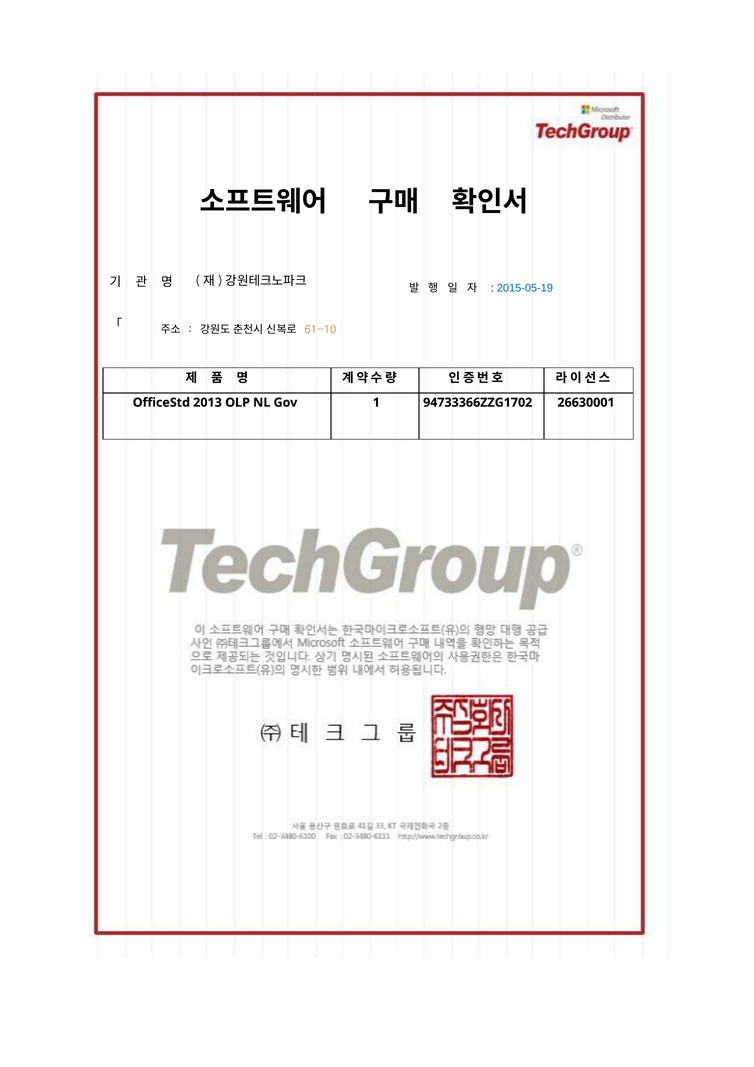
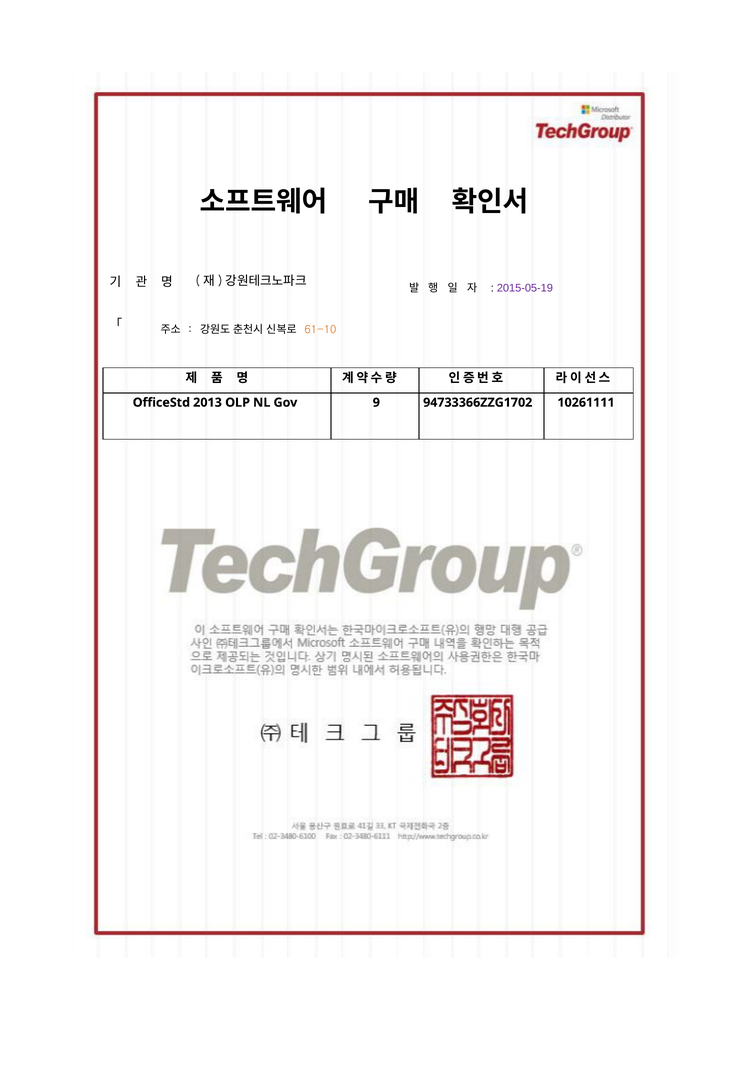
2015-05-19 colour: blue -> purple
1: 1 -> 9
26630001: 26630001 -> 10261111
